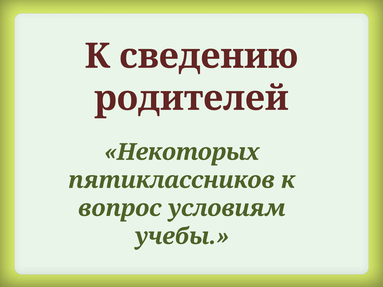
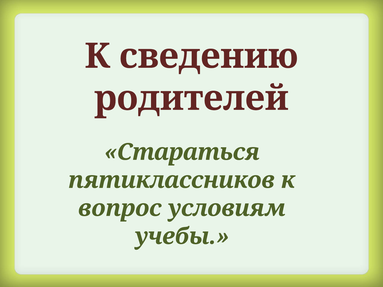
Некоторых: Некоторых -> Стараться
